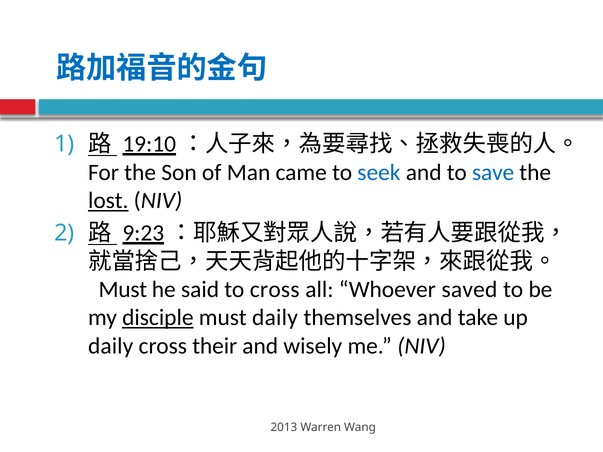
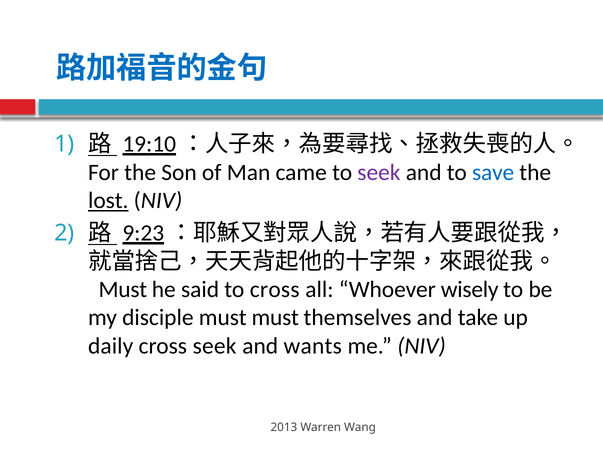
seek at (379, 172) colour: blue -> purple
saved: saved -> wisely
disciple underline: present -> none
must daily: daily -> must
cross their: their -> seek
wisely: wisely -> wants
